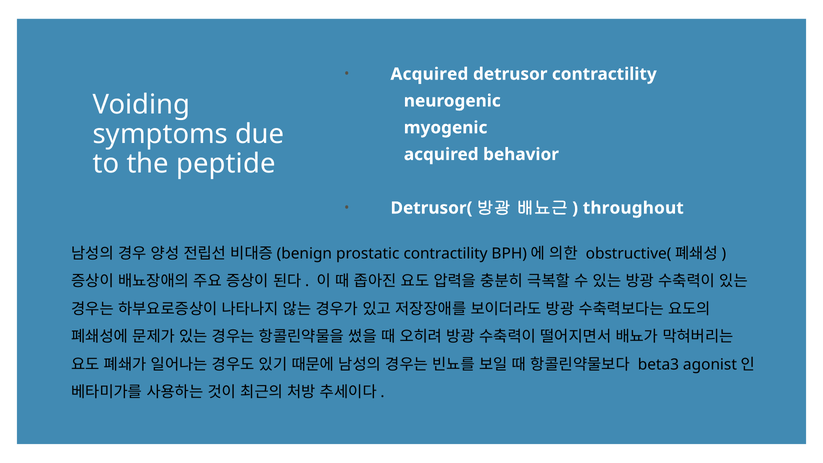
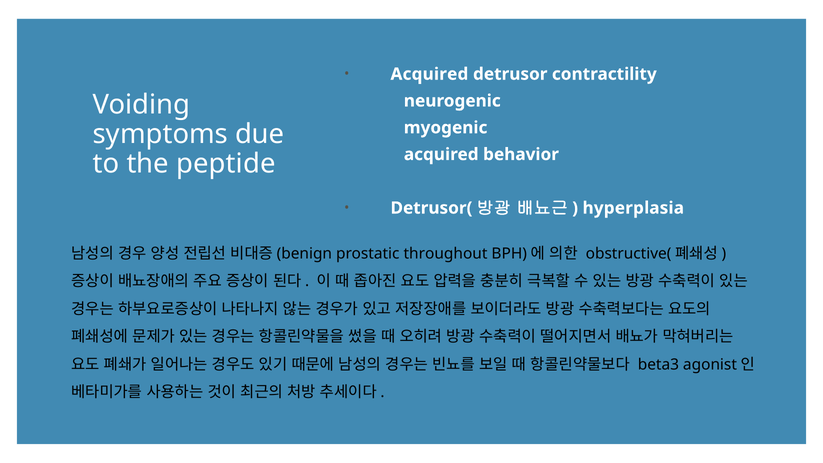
throughout: throughout -> hyperplasia
prostatic contractility: contractility -> throughout
